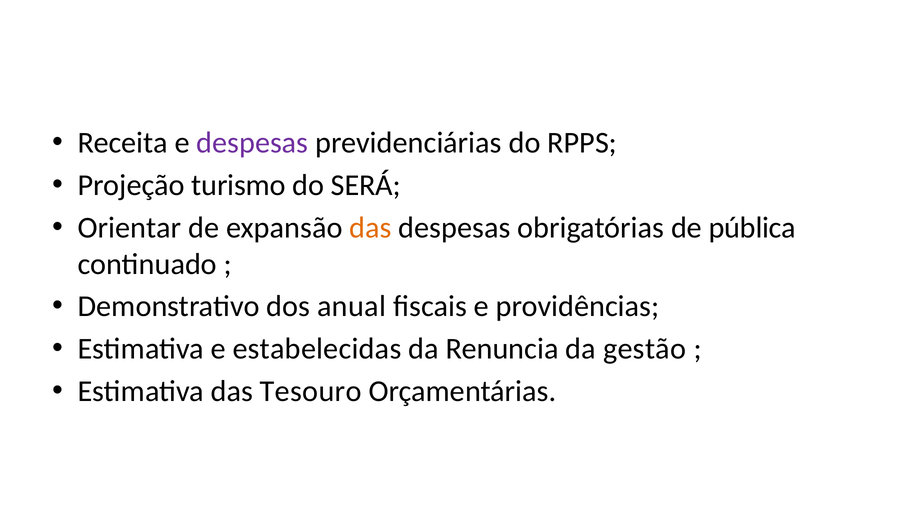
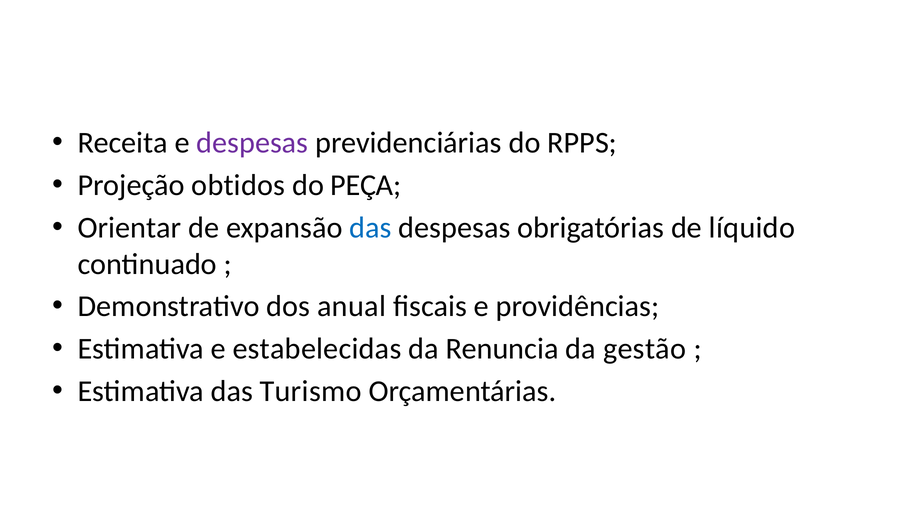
turismo: turismo -> obtidos
SERÁ: SERÁ -> PEÇA
das at (370, 228) colour: orange -> blue
pública: pública -> líquido
Tesouro: Tesouro -> Turismo
